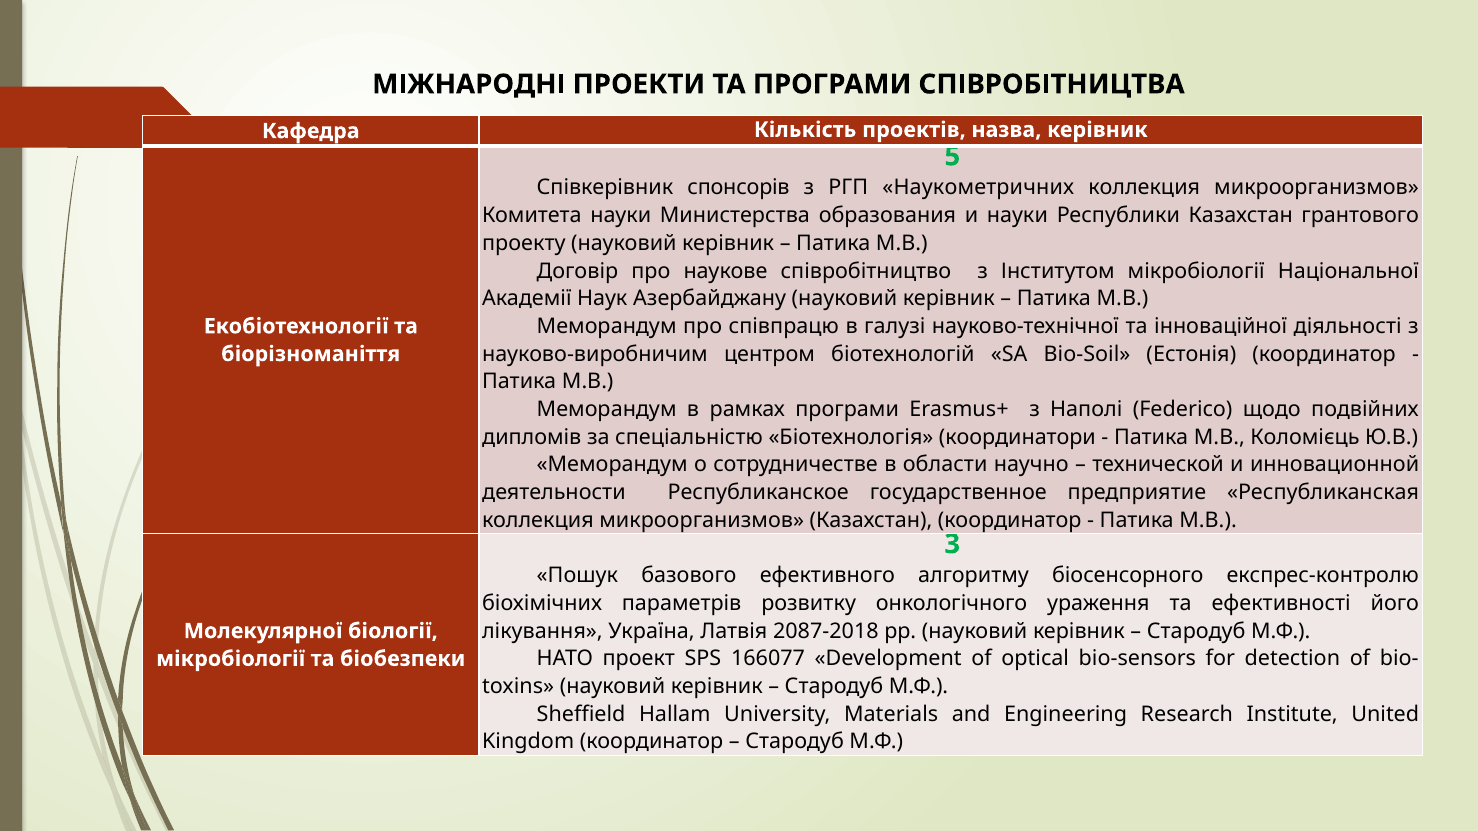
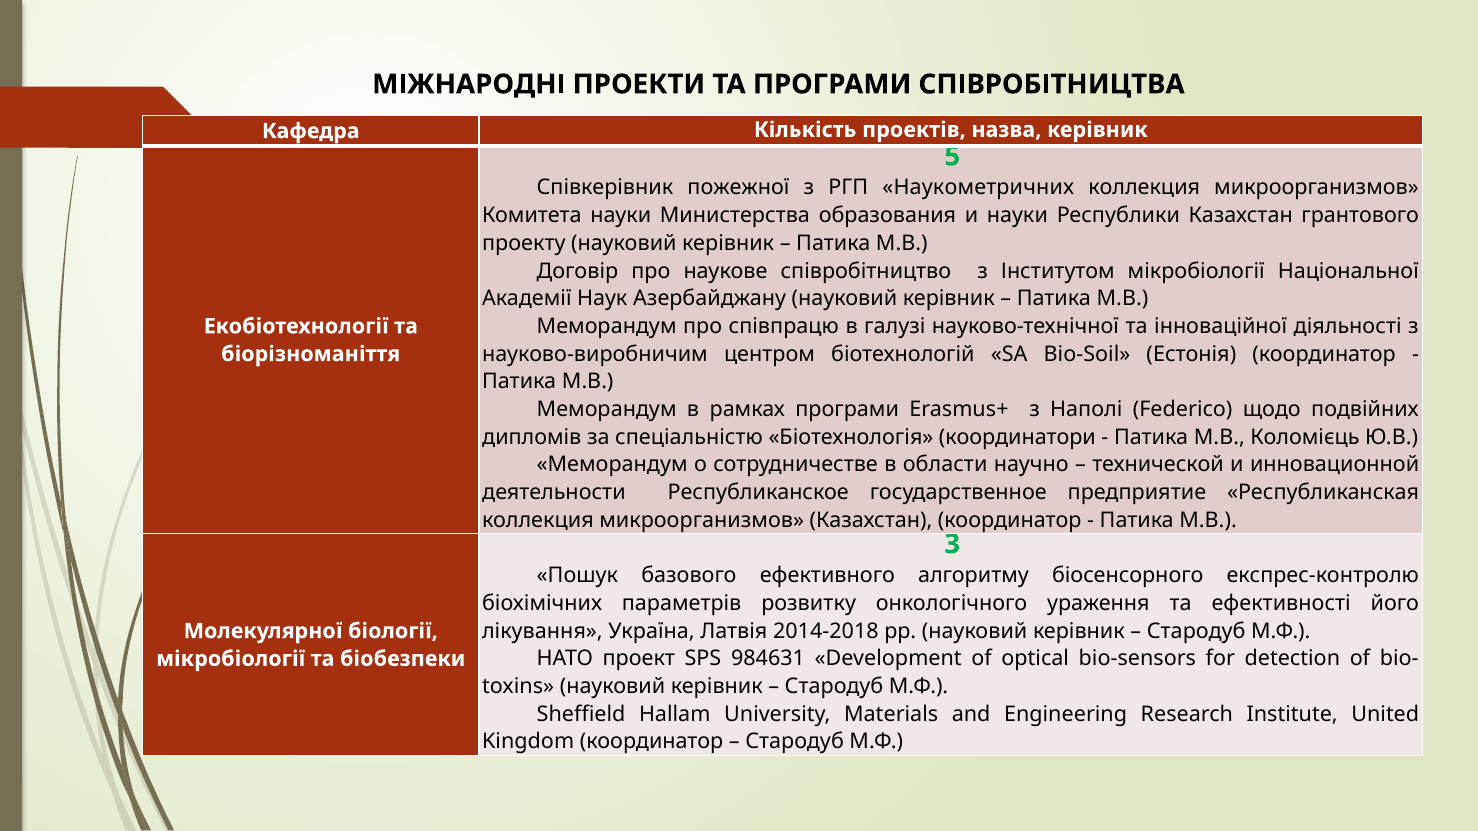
спонсорів: спонсорів -> пожежної
2087-2018: 2087-2018 -> 2014-2018
166077: 166077 -> 984631
